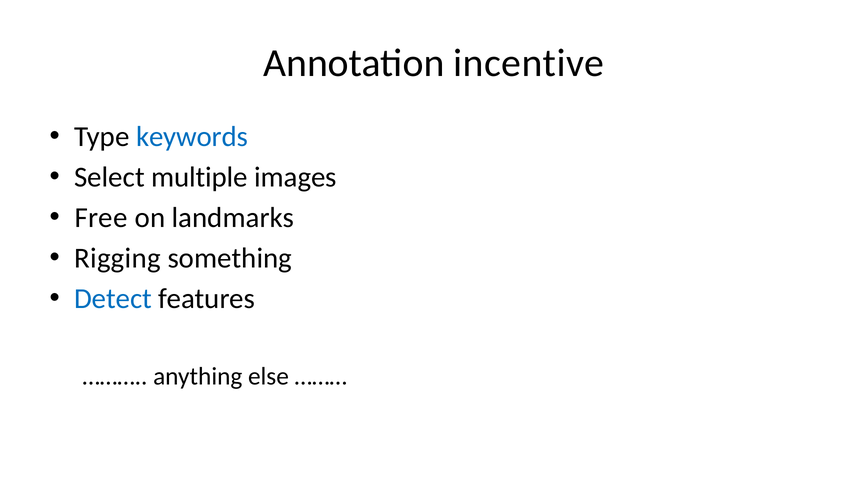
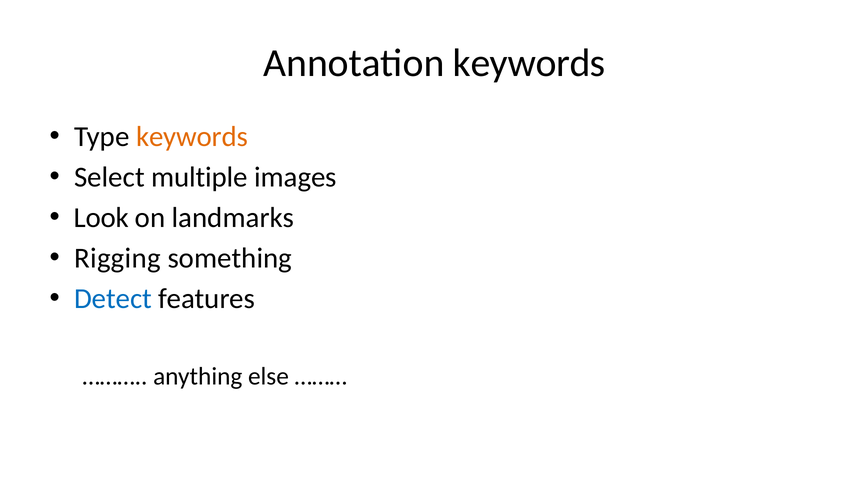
Annotation incentive: incentive -> keywords
keywords at (192, 137) colour: blue -> orange
Free: Free -> Look
